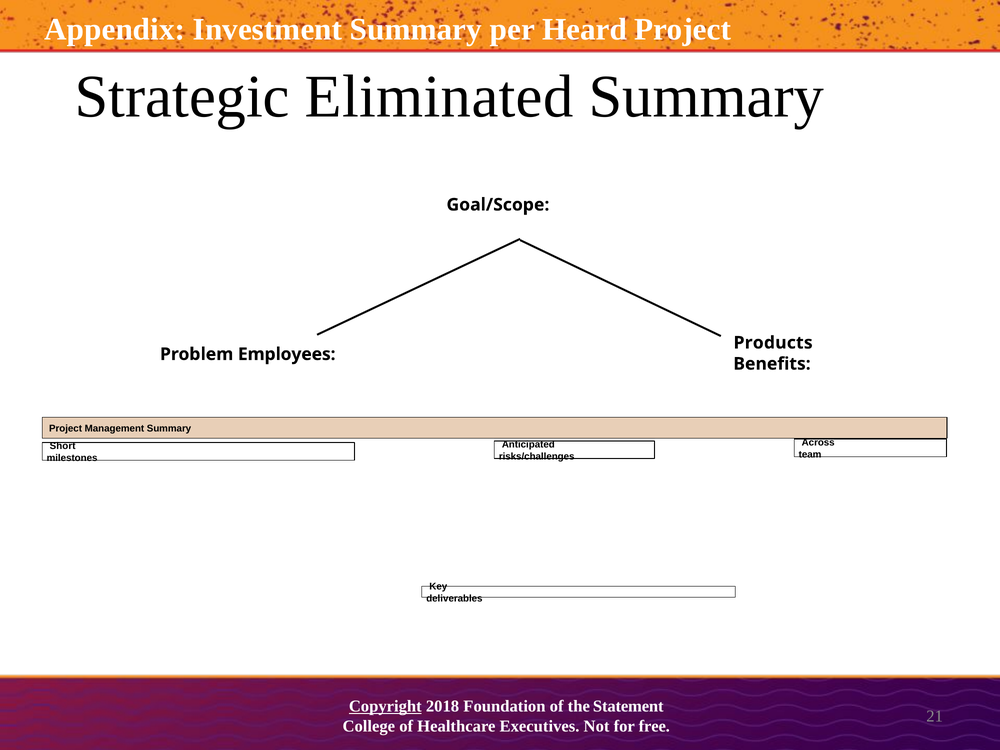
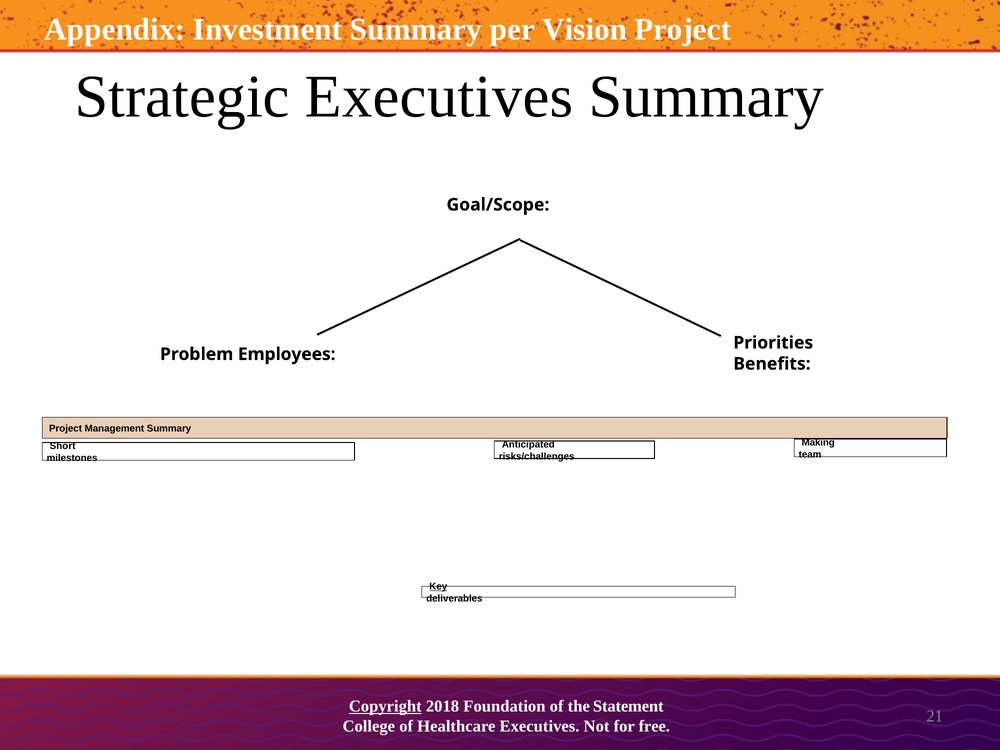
Heard: Heard -> Vision
Strategic Eliminated: Eliminated -> Executives
Products: Products -> Priorities
Across: Across -> Making
Key underline: none -> present
